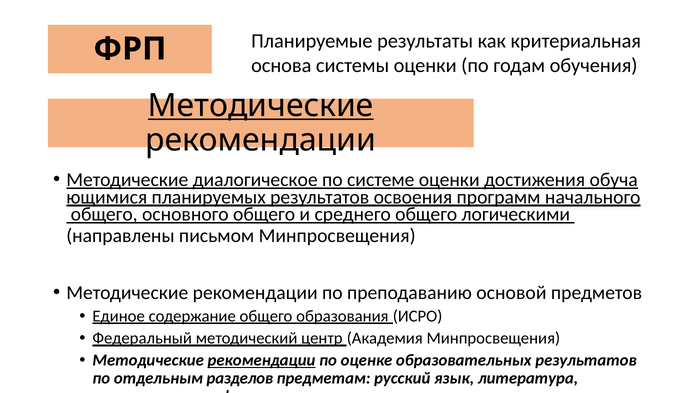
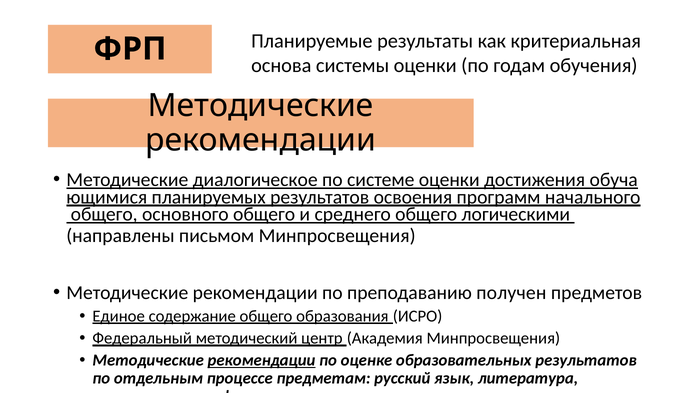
Методические at (261, 105) underline: present -> none
основой: основой -> получен
разделов: разделов -> процессе
